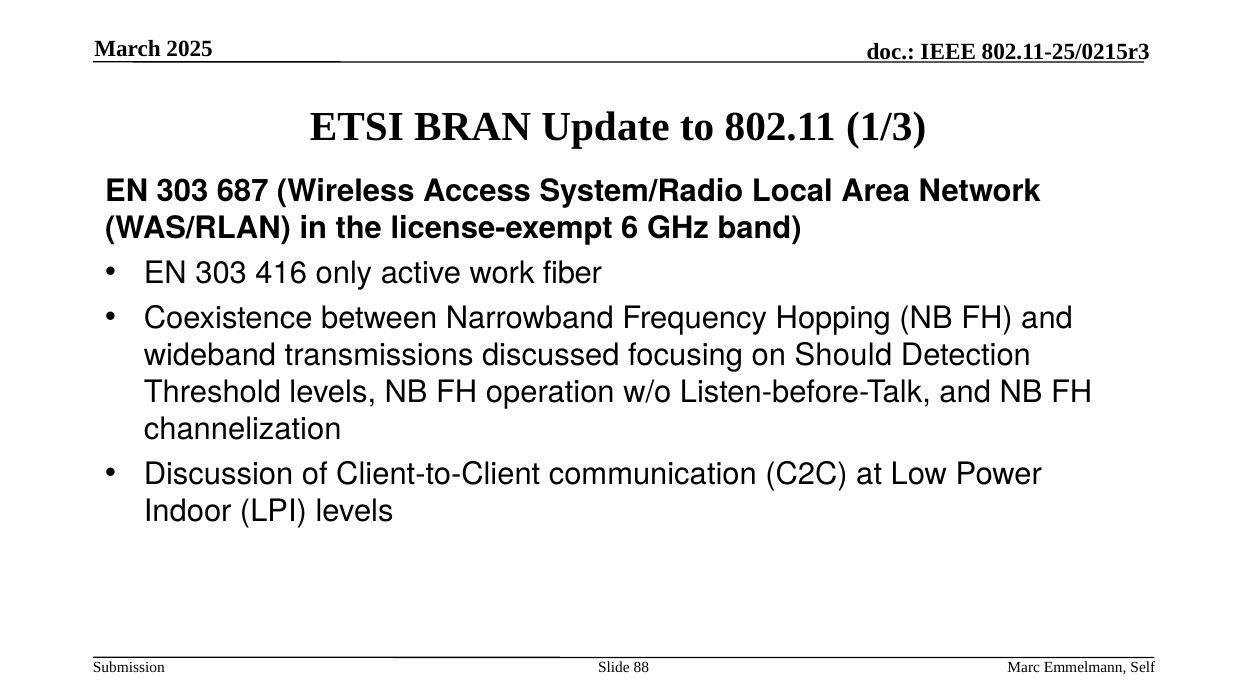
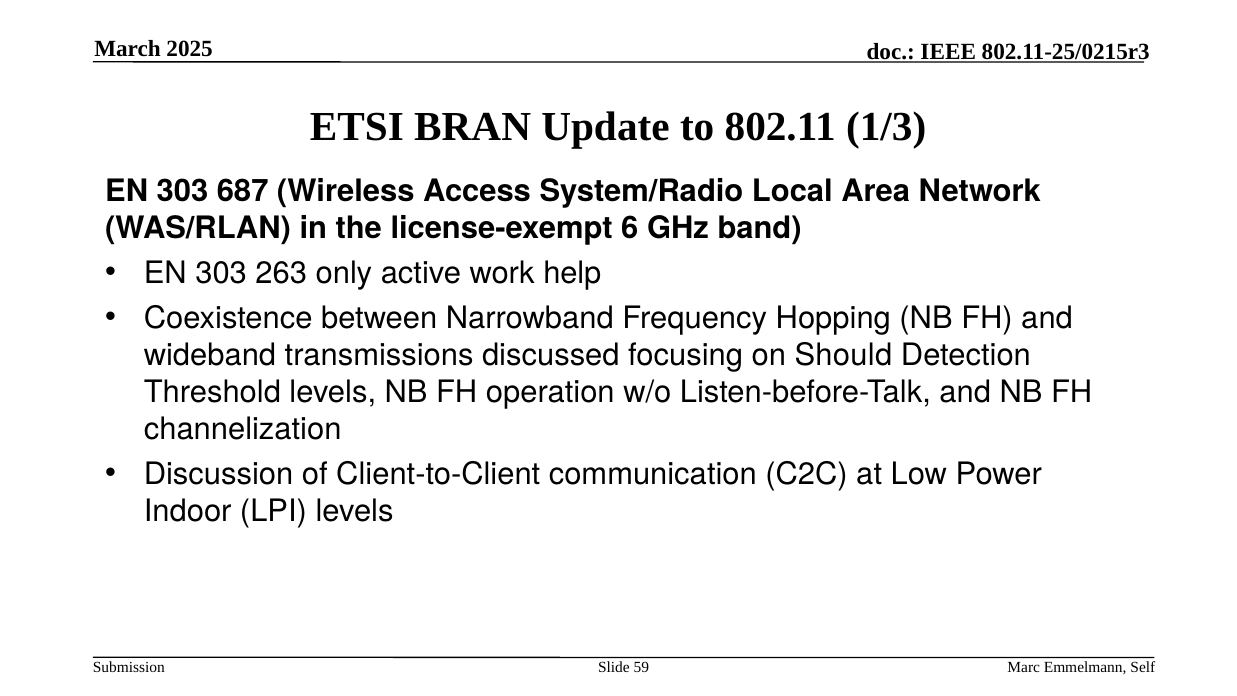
416: 416 -> 263
fiber: fiber -> help
88: 88 -> 59
